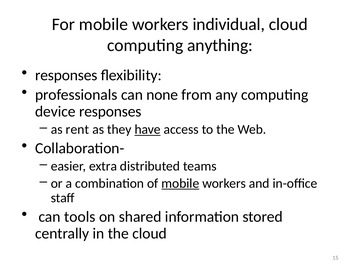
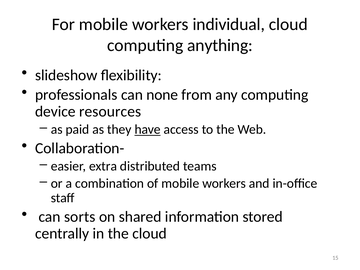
responses at (66, 75): responses -> slideshow
device responses: responses -> resources
rent: rent -> paid
mobile at (180, 183) underline: present -> none
tools: tools -> sorts
